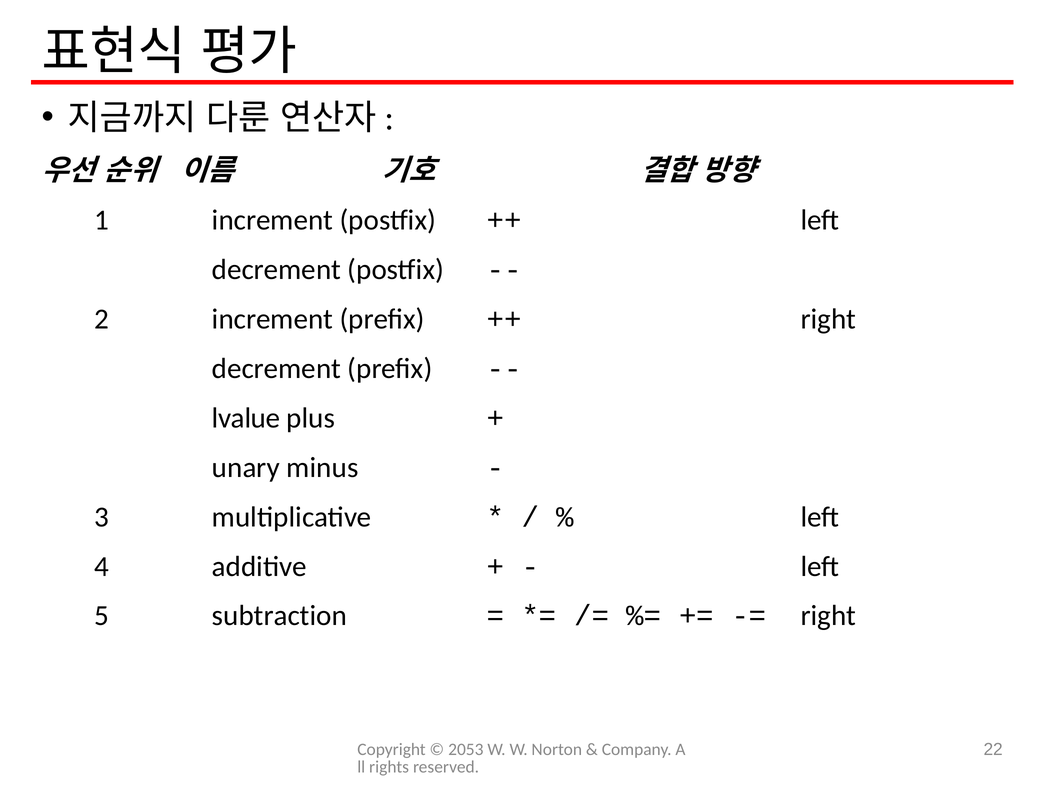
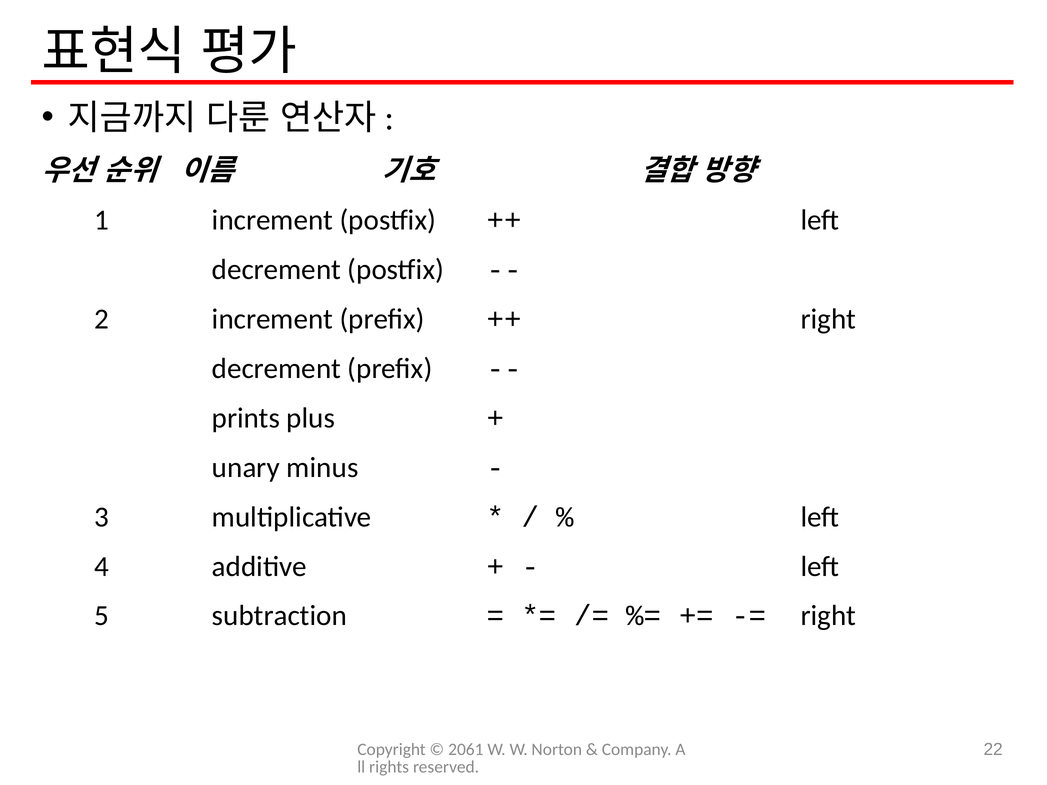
lvalue: lvalue -> prints
2053: 2053 -> 2061
